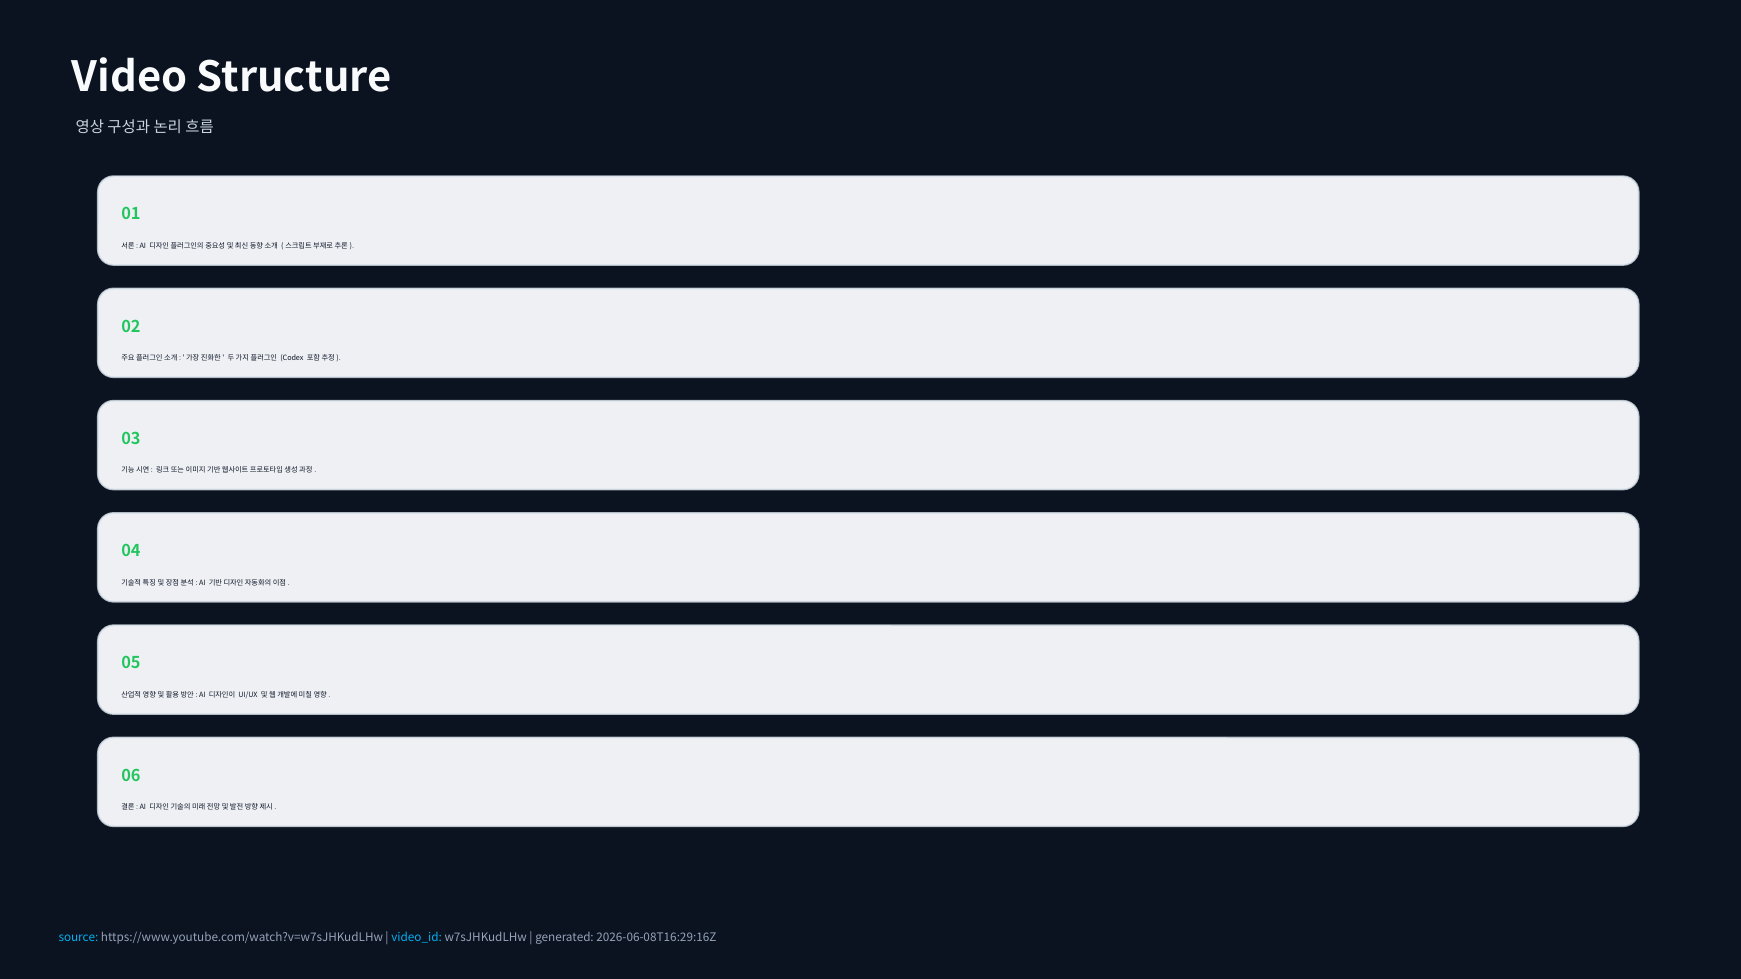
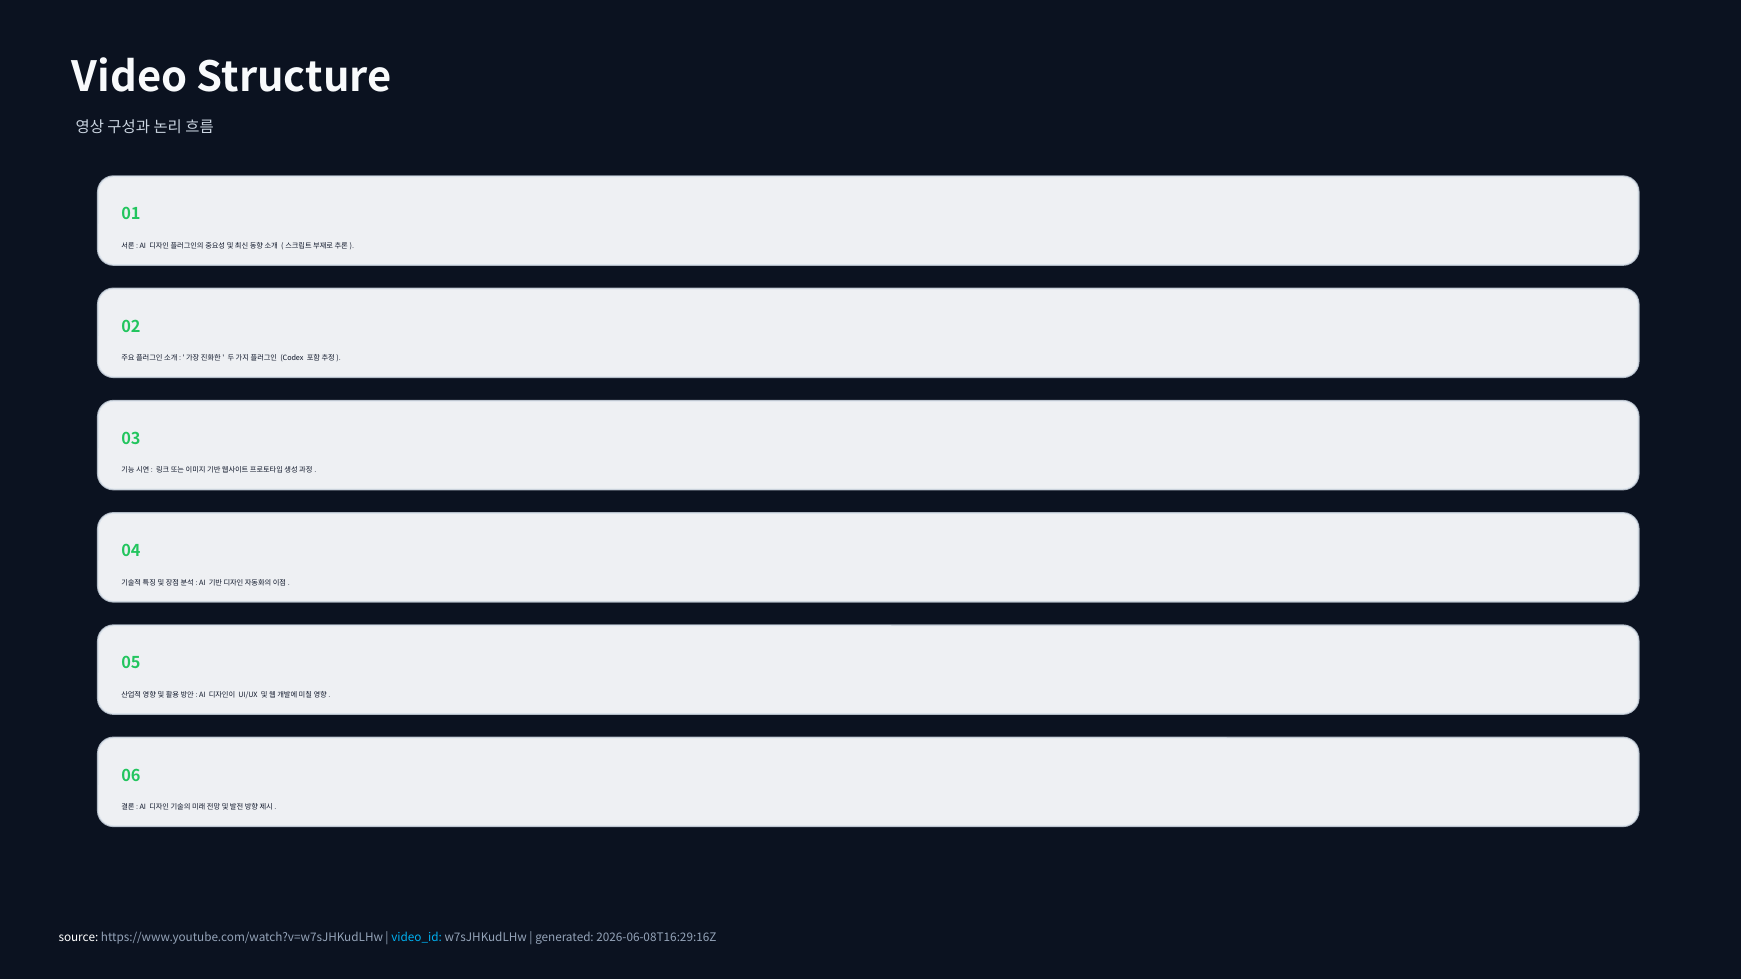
source colour: light blue -> white
